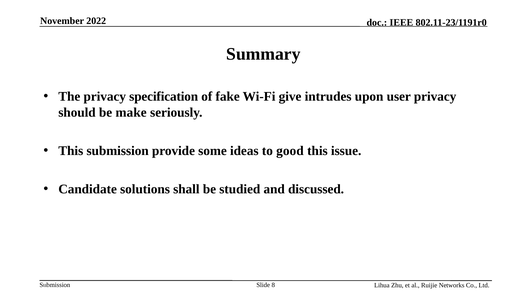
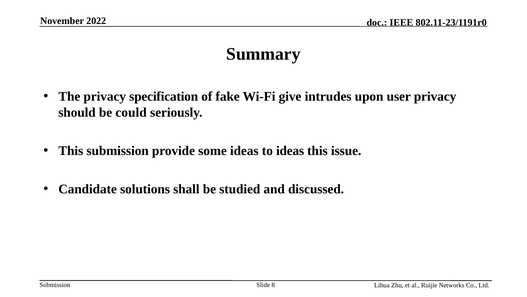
make: make -> could
to good: good -> ideas
